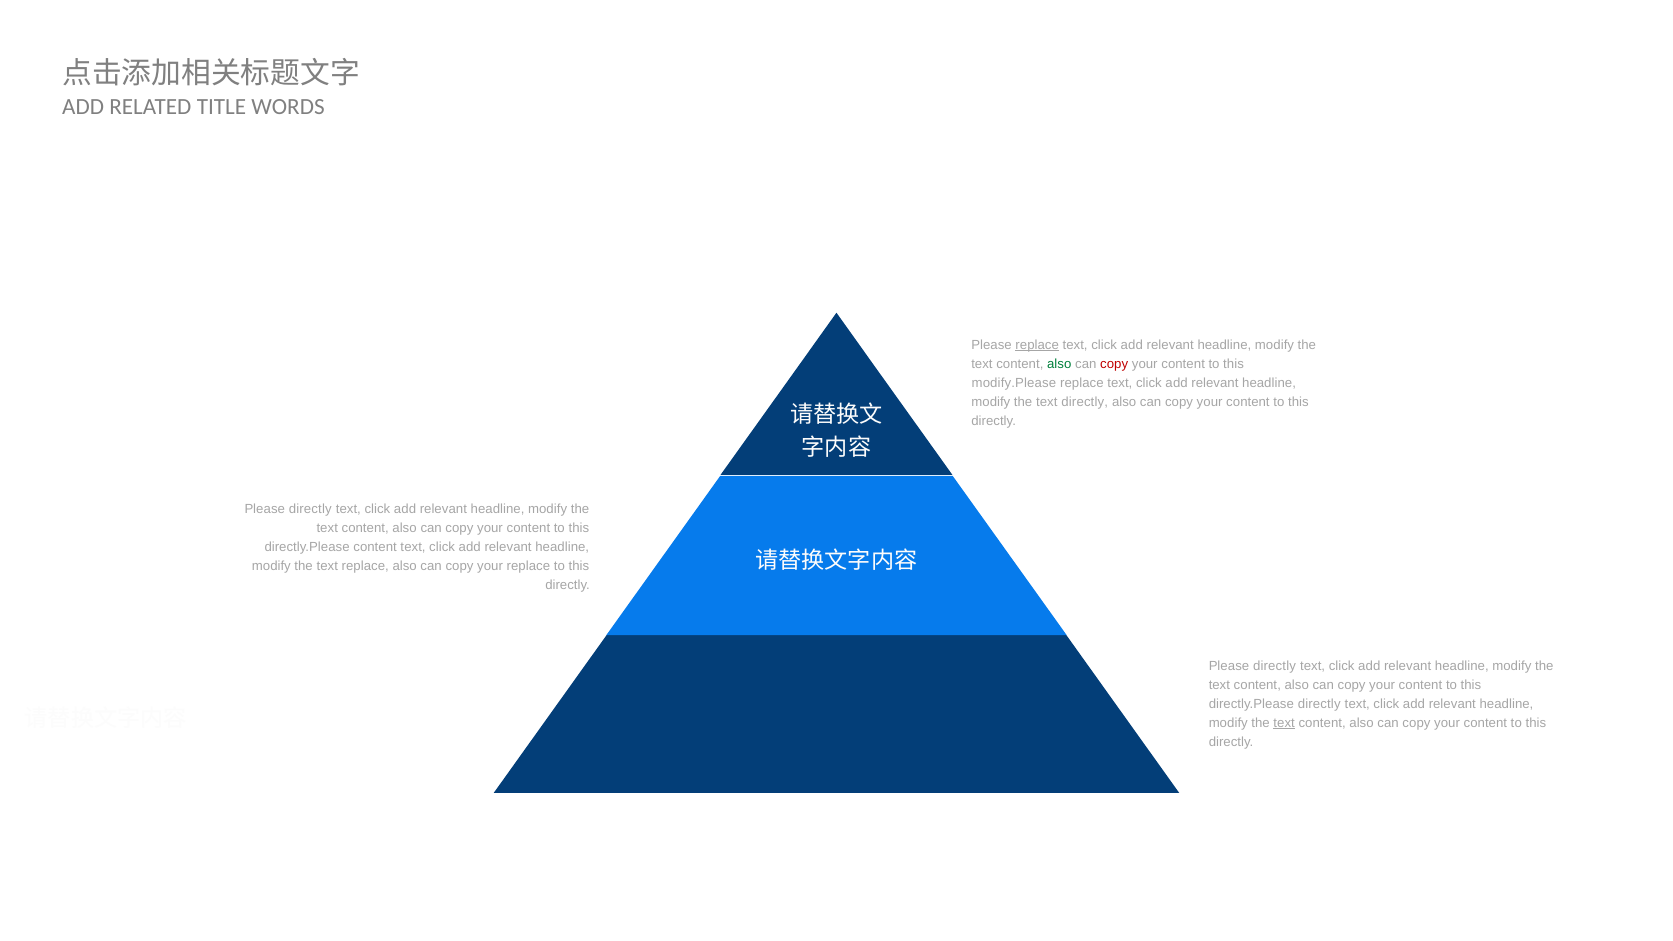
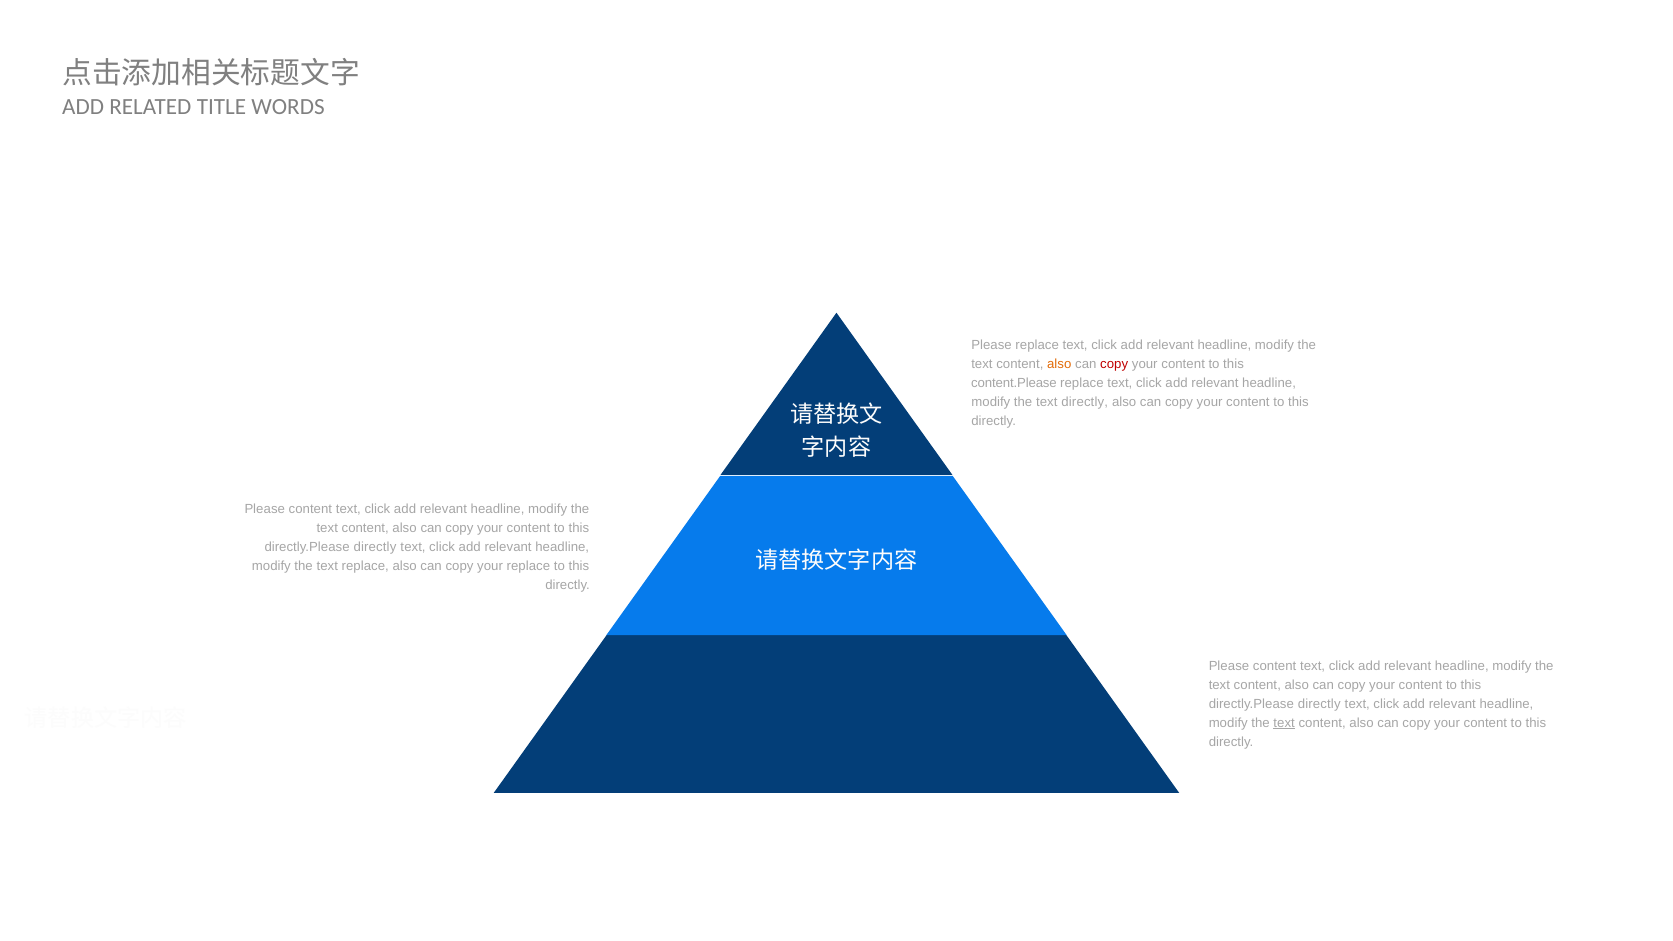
replace at (1037, 345) underline: present -> none
also at (1059, 364) colour: green -> orange
modify.Please: modify.Please -> content.Please
directly at (310, 509): directly -> content
content at (375, 547): content -> directly
directly at (1275, 666): directly -> content
